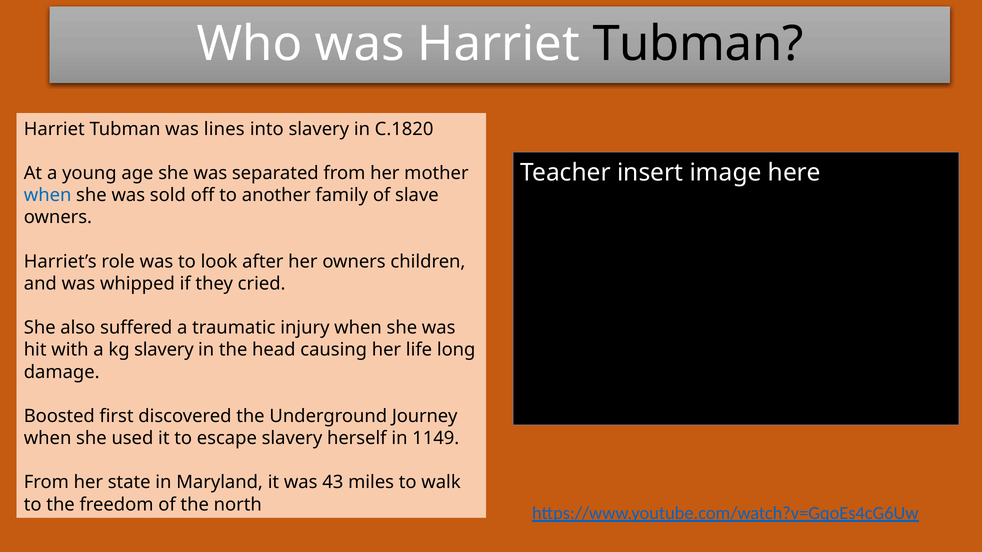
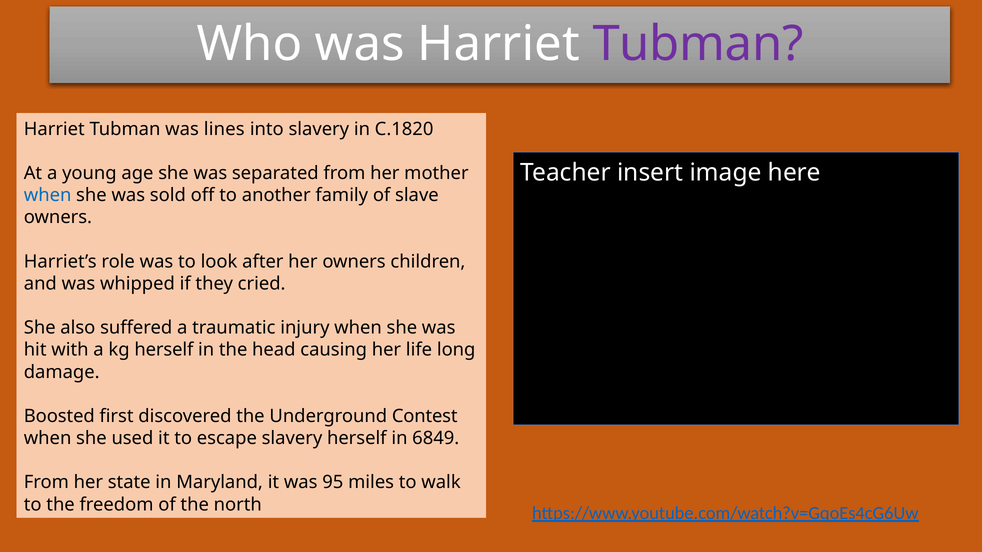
Tubman at (698, 44) colour: black -> purple
kg slavery: slavery -> herself
Journey: Journey -> Contest
1149: 1149 -> 6849
43: 43 -> 95
